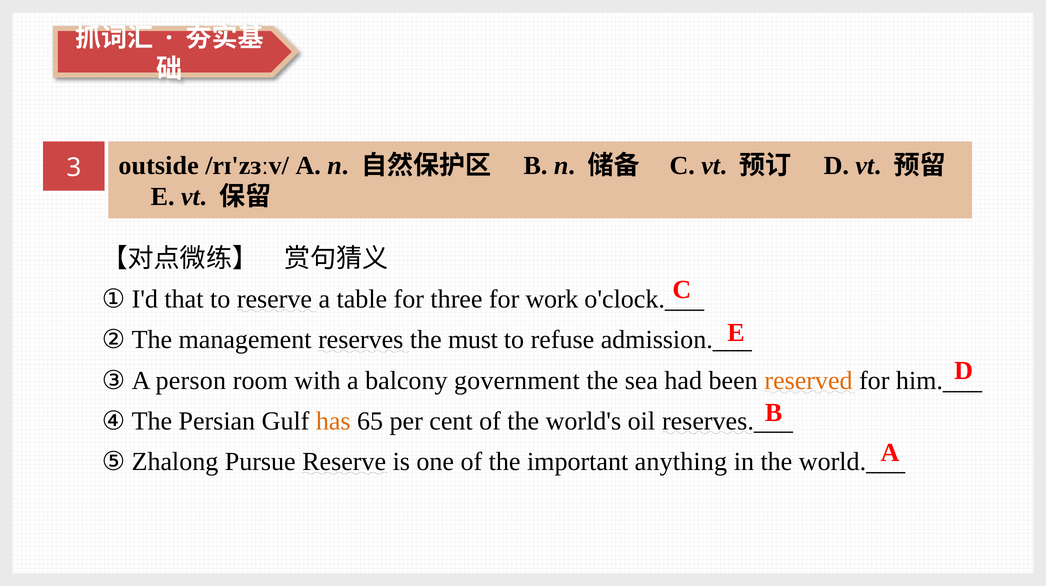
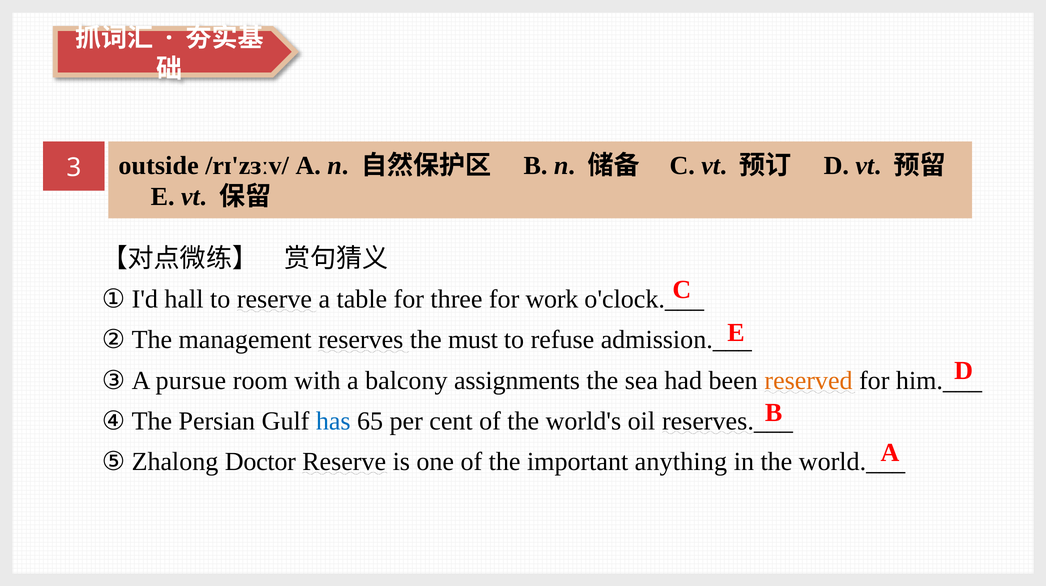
that: that -> hall
person: person -> pursue
government: government -> assignments
has colour: orange -> blue
Pursue: Pursue -> Doctor
